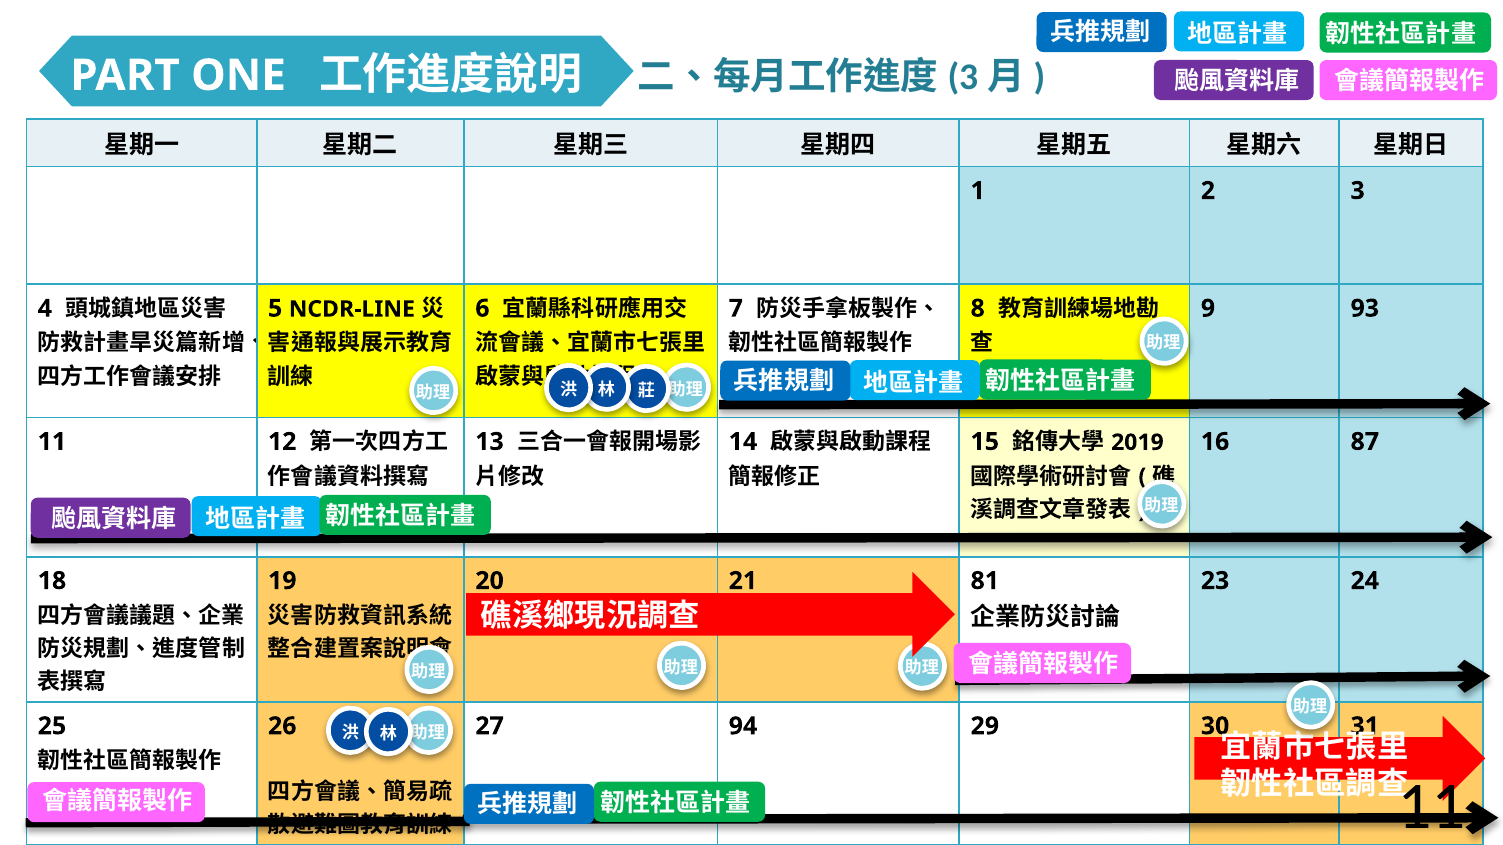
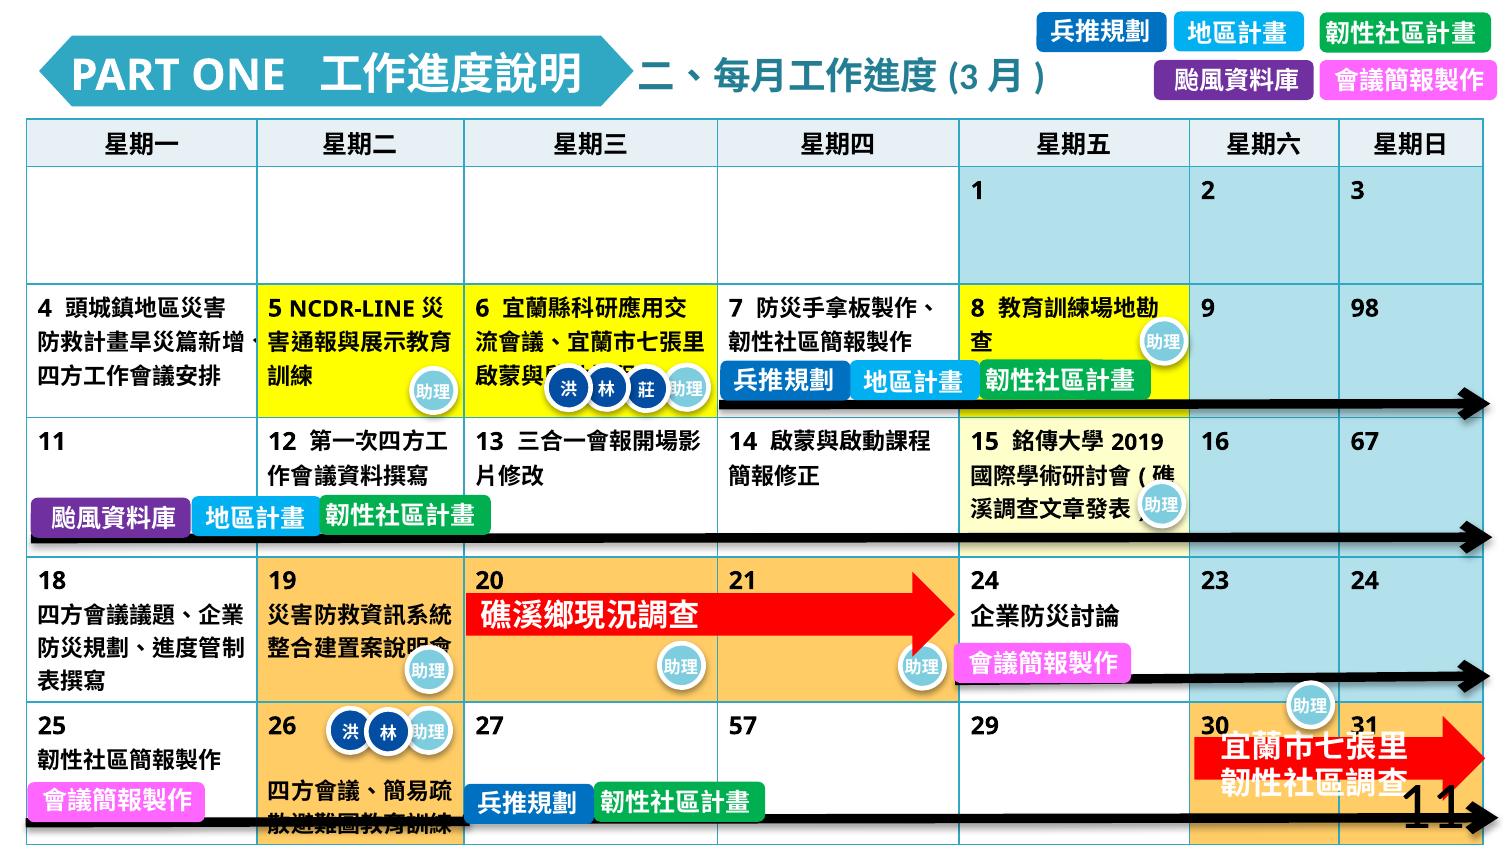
93: 93 -> 98
87: 87 -> 67
81 at (985, 581): 81 -> 24
94: 94 -> 57
